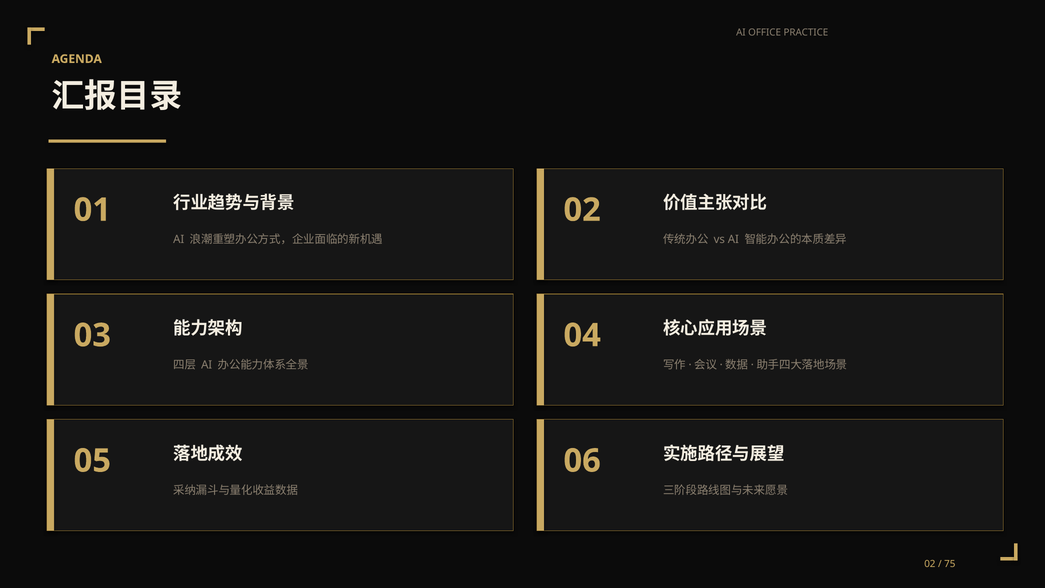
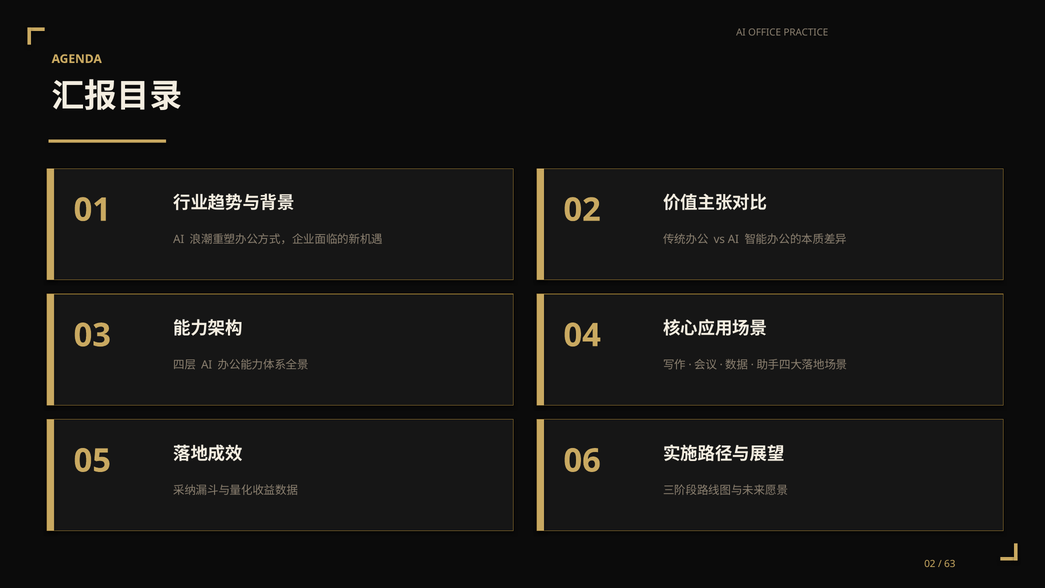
75: 75 -> 63
